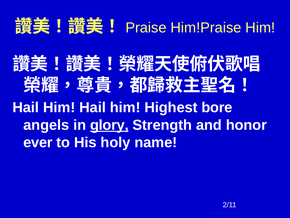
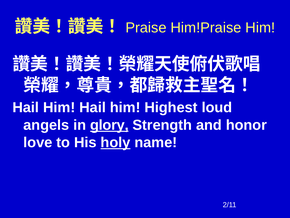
bore: bore -> loud
ever: ever -> love
holy underline: none -> present
